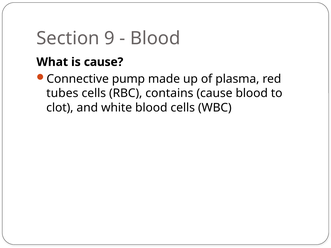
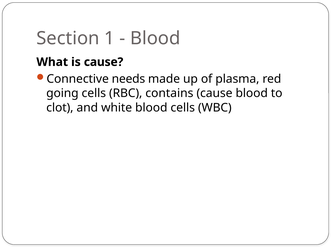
9: 9 -> 1
pump: pump -> needs
tubes: tubes -> going
